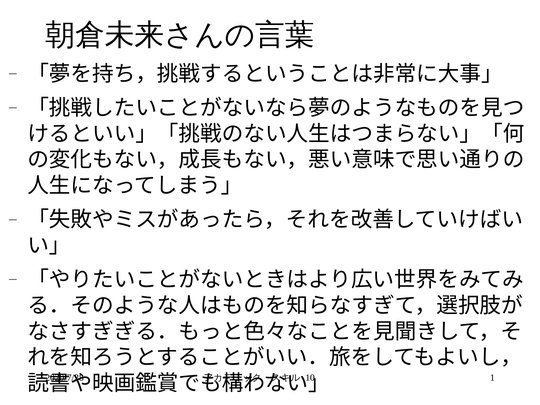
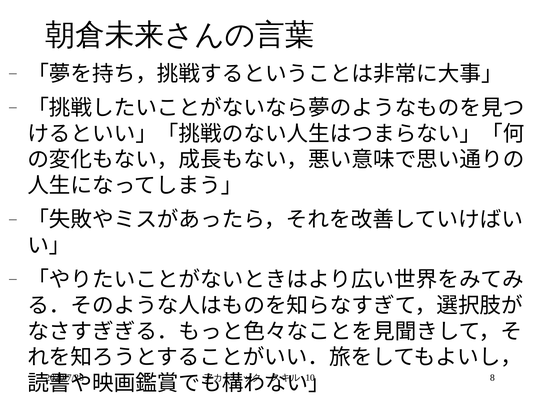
1: 1 -> 8
